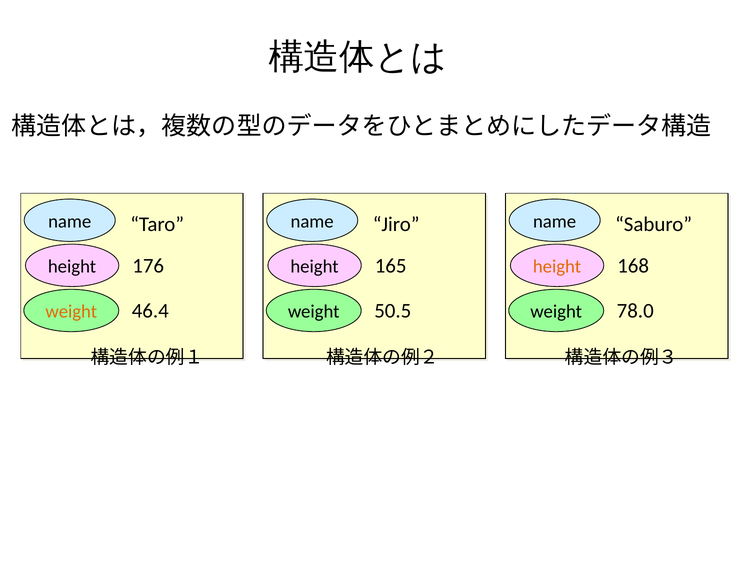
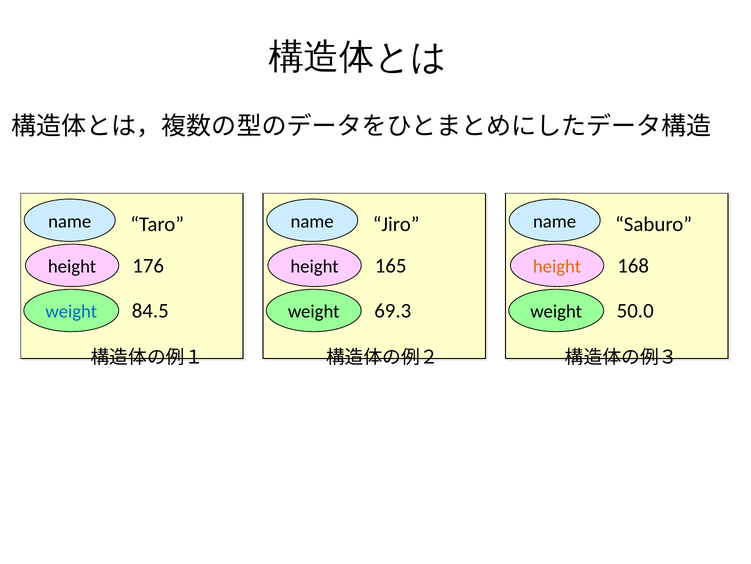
46.4: 46.4 -> 84.5
50.5: 50.5 -> 69.3
78.0: 78.0 -> 50.0
weight at (71, 311) colour: orange -> blue
